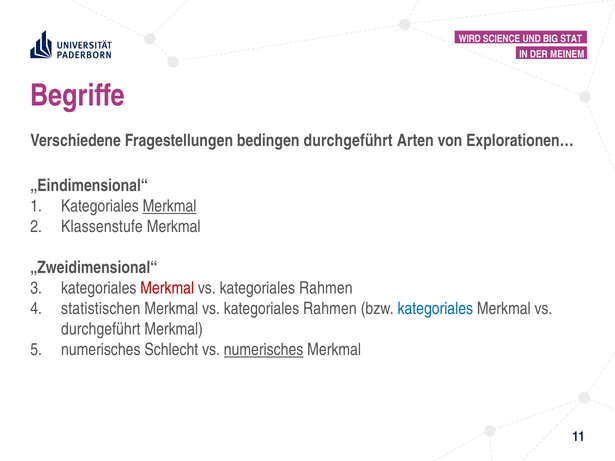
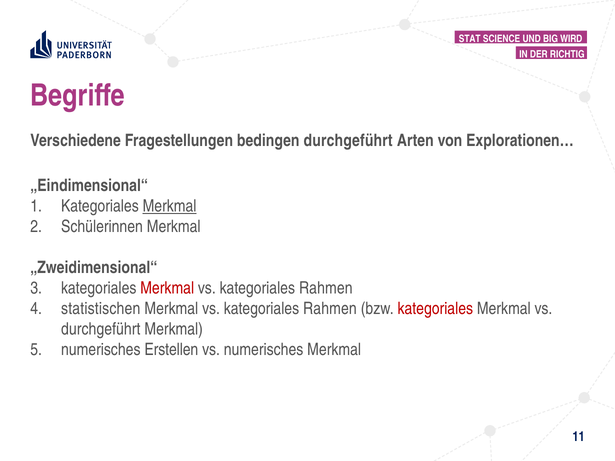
WIRD: WIRD -> STAT
STAT: STAT -> WIRD
MEINEM: MEINEM -> RICHTIG
Klassenstufe: Klassenstufe -> Schülerinnen
kategoriales at (435, 309) colour: blue -> red
Schlecht: Schlecht -> Erstellen
numerisches at (264, 350) underline: present -> none
